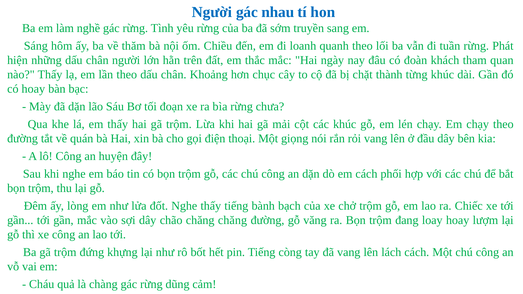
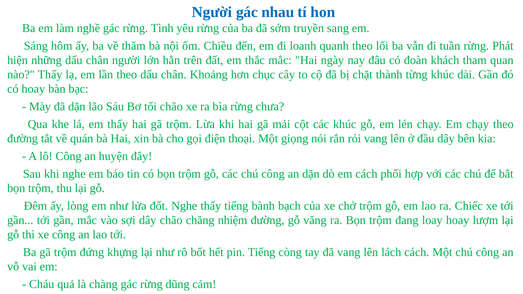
tối đoạn: đoạn -> chão
chăng chăng: chăng -> nhiệm
